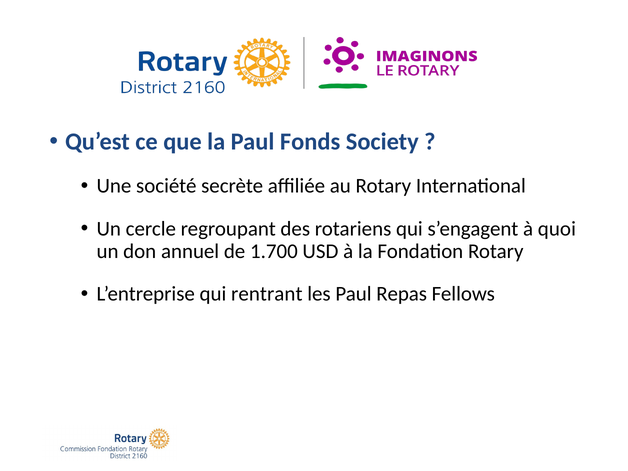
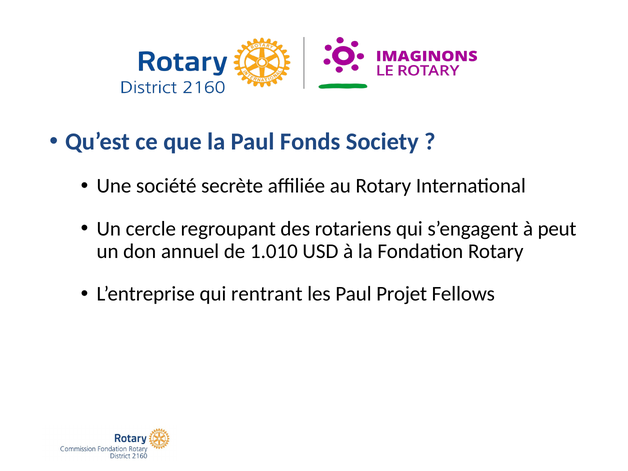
quoi: quoi -> peut
1.700: 1.700 -> 1.010
Repas: Repas -> Projet
